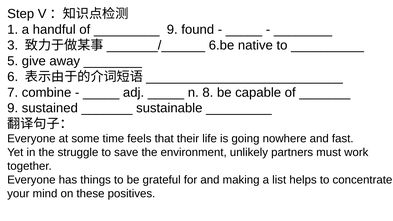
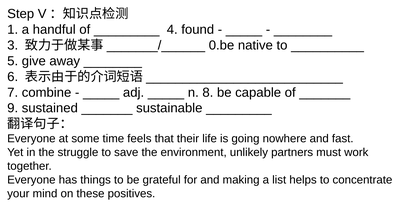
9 at (172, 30): 9 -> 4
6.be: 6.be -> 0.be
